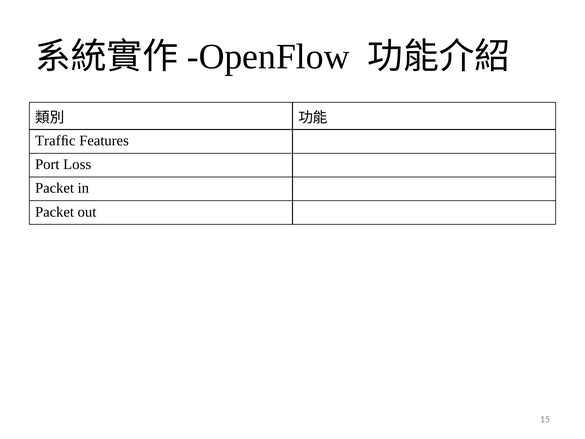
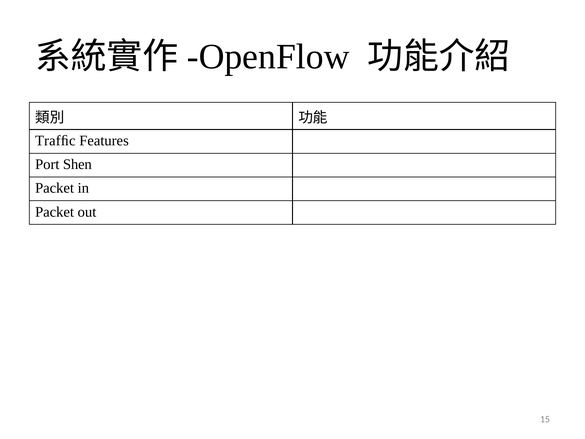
Loss: Loss -> Shen
